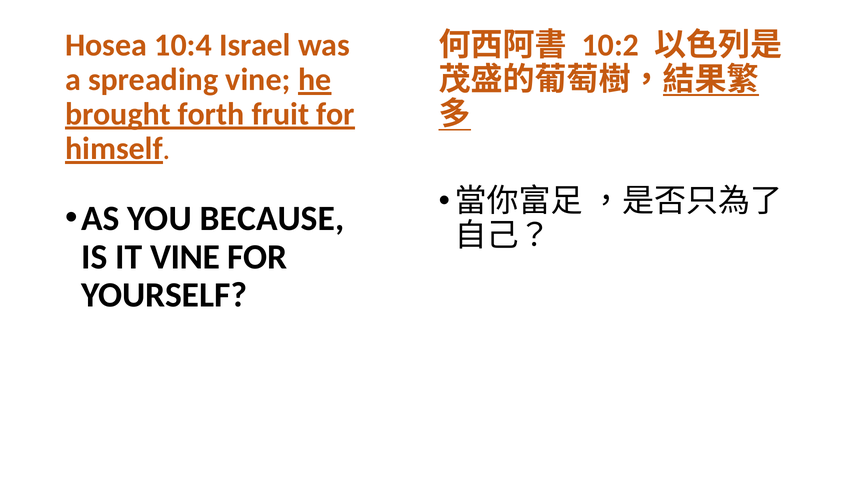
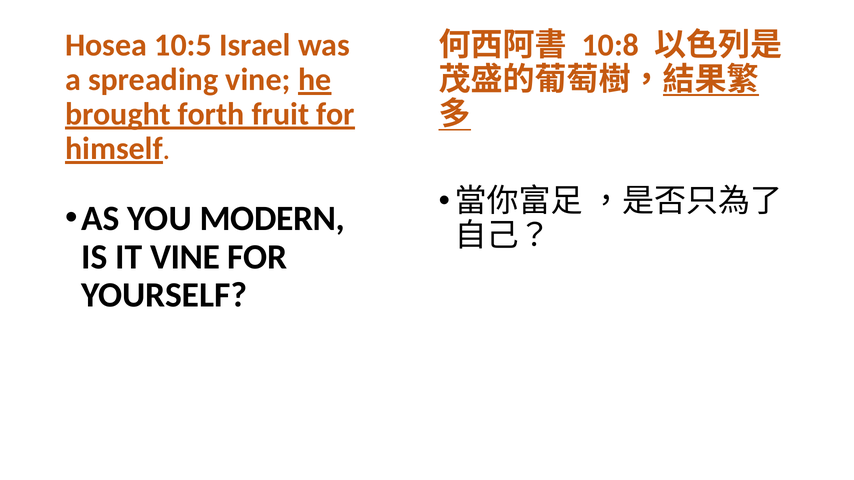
10:4: 10:4 -> 10:5
10:2: 10:2 -> 10:8
BECAUSE: BECAUSE -> MODERN
